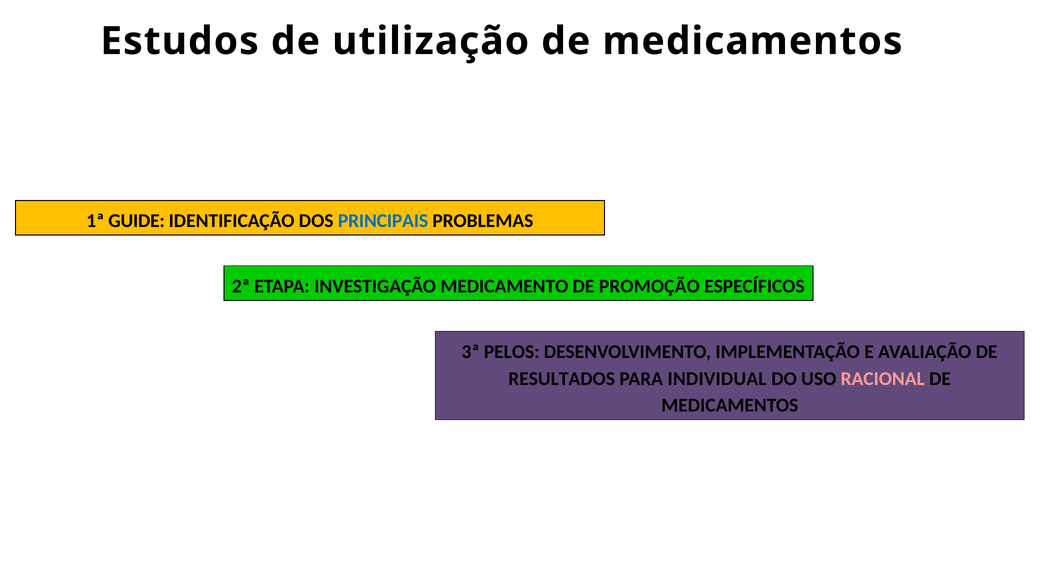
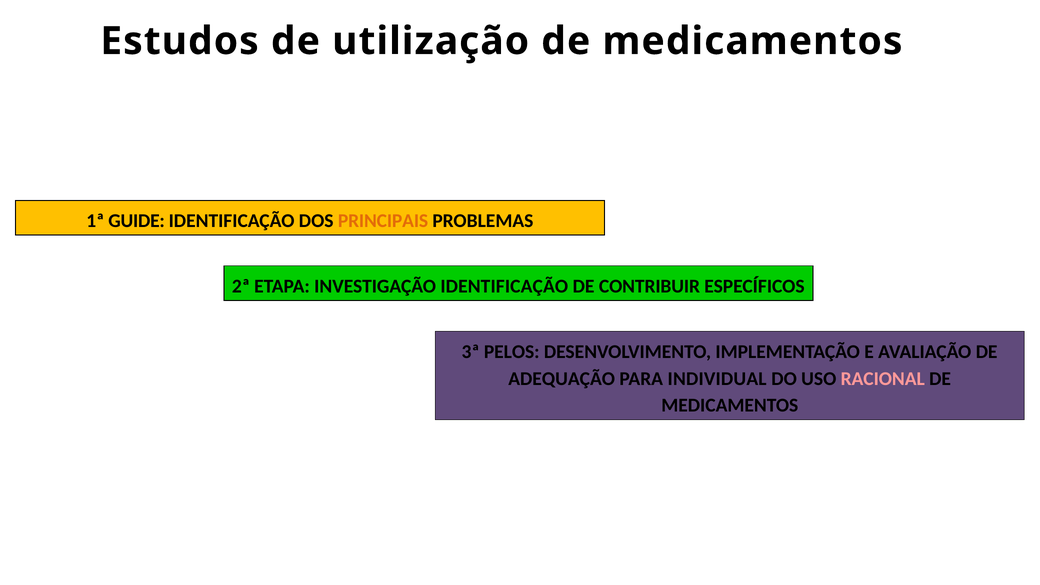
PRINCIPAIS colour: blue -> orange
INVESTIGAÇÃO MEDICAMENTO: MEDICAMENTO -> IDENTIFICAÇÃO
PROMOÇÃO: PROMOÇÃO -> CONTRIBUIR
RESULTADOS: RESULTADOS -> ADEQUAÇÃO
